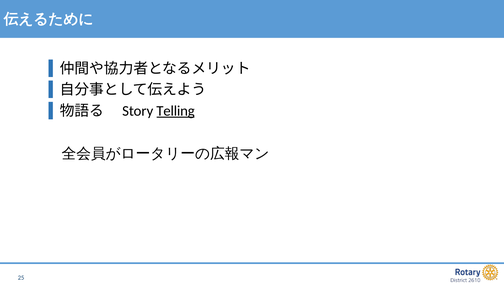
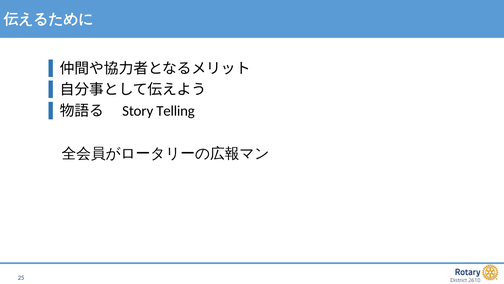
Telling underline: present -> none
